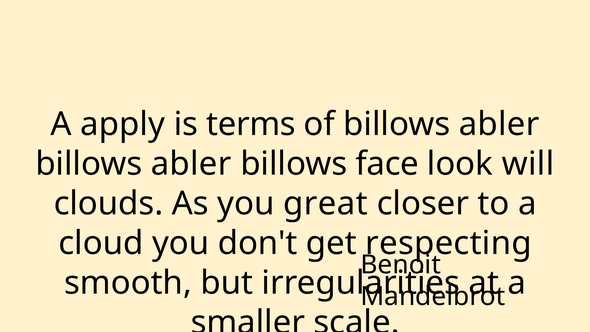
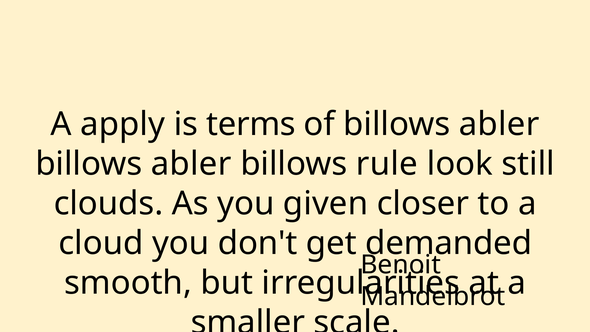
face: face -> rule
will: will -> still
great: great -> given
respecting: respecting -> demanded
